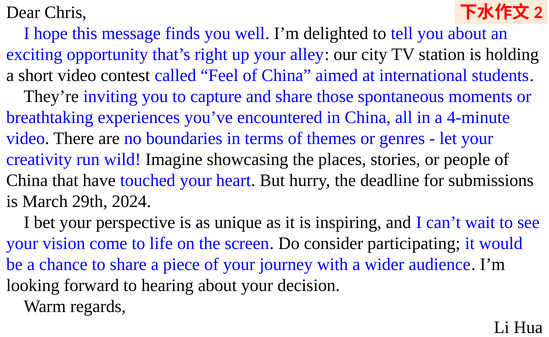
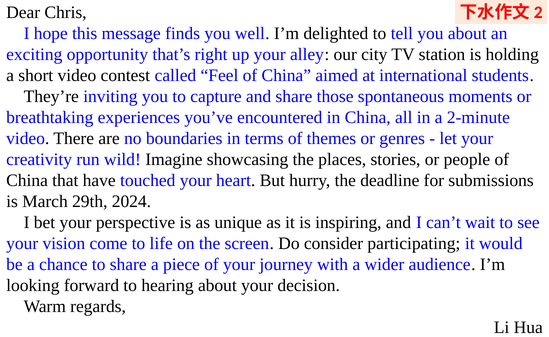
4-minute: 4-minute -> 2-minute
